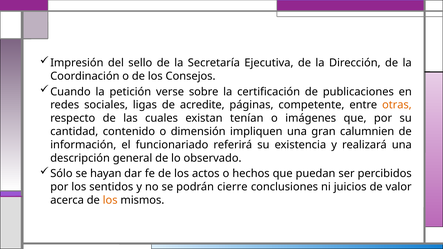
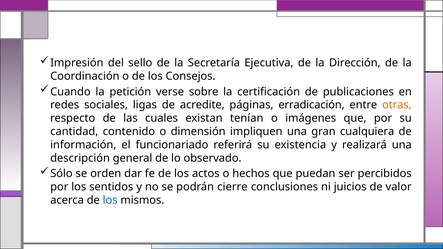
competente: competente -> erradicación
calumnien: calumnien -> cualquiera
hayan: hayan -> orden
los at (110, 200) colour: orange -> blue
